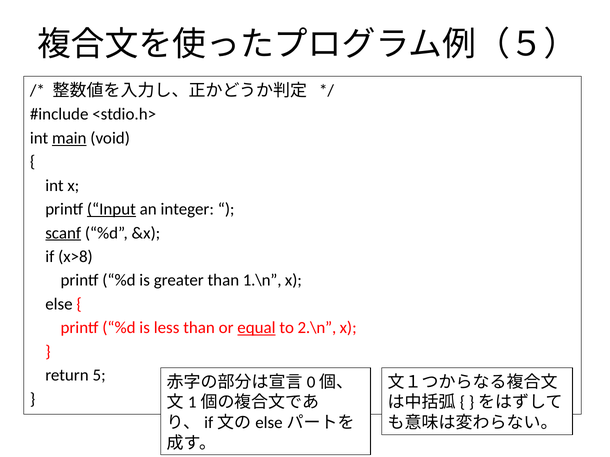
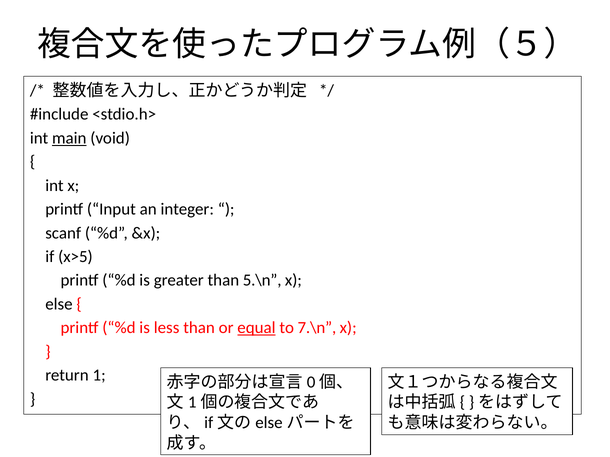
Input underline: present -> none
scanf underline: present -> none
x>8: x>8 -> x>5
1.\n: 1.\n -> 5.\n
2.\n: 2.\n -> 7.\n
5: 5 -> 1
